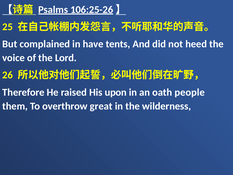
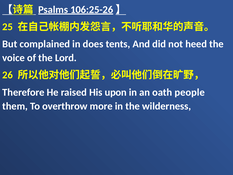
have: have -> does
great: great -> more
